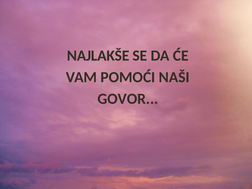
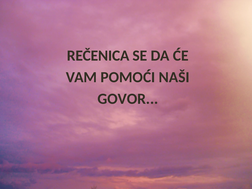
NAJLAKŠE: NAJLAKŠE -> REČENICA
